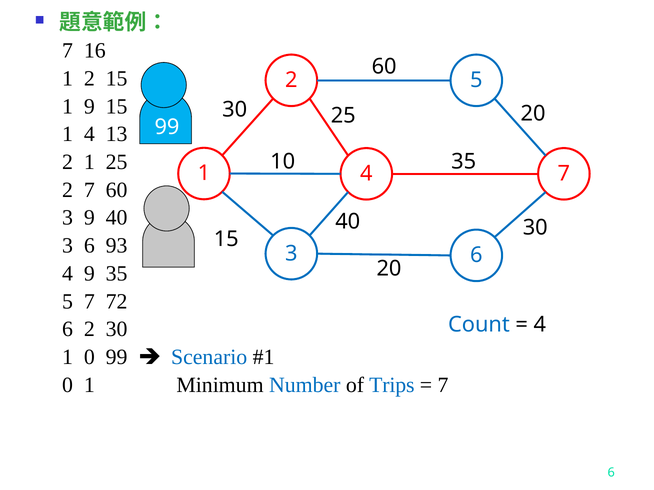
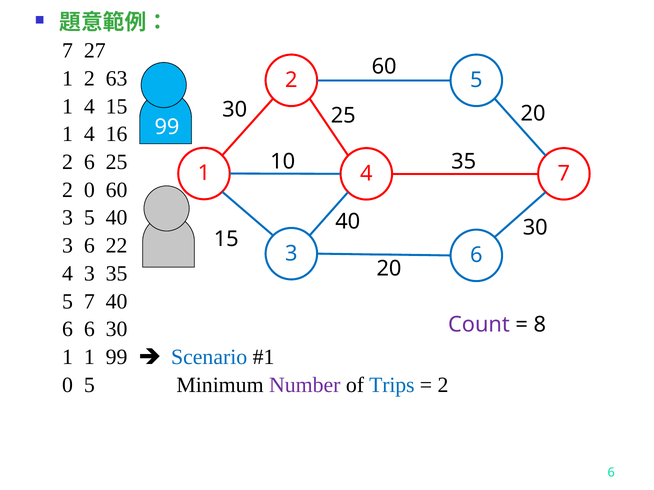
16: 16 -> 27
2 15: 15 -> 63
9 at (89, 106): 9 -> 4
13: 13 -> 16
1 at (89, 162): 1 -> 6
2 7: 7 -> 0
3 9: 9 -> 5
93: 93 -> 22
4 9: 9 -> 3
7 72: 72 -> 40
Count colour: blue -> purple
4 at (540, 325): 4 -> 8
2 at (89, 330): 2 -> 6
1 0: 0 -> 1
0 1: 1 -> 5
Number colour: blue -> purple
7 at (443, 385): 7 -> 2
